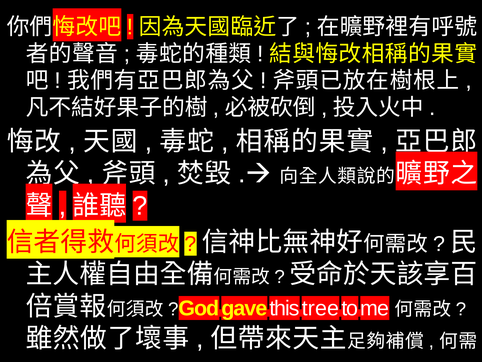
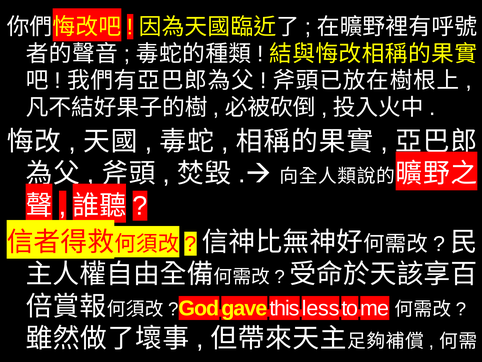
tree: tree -> less
